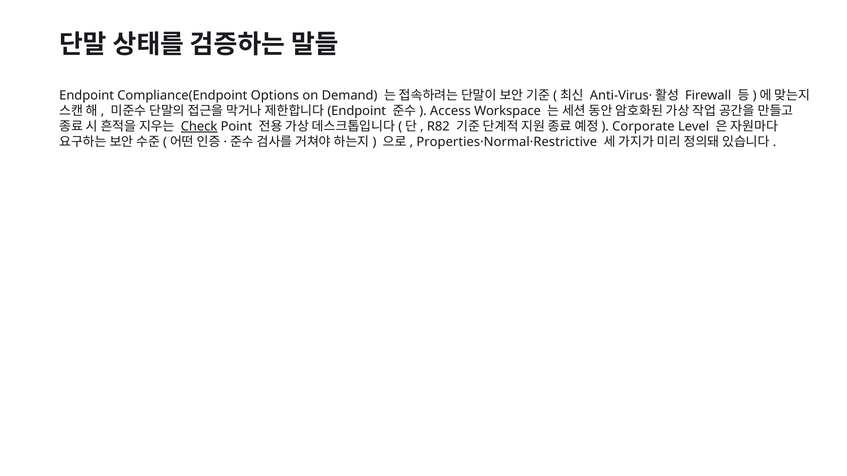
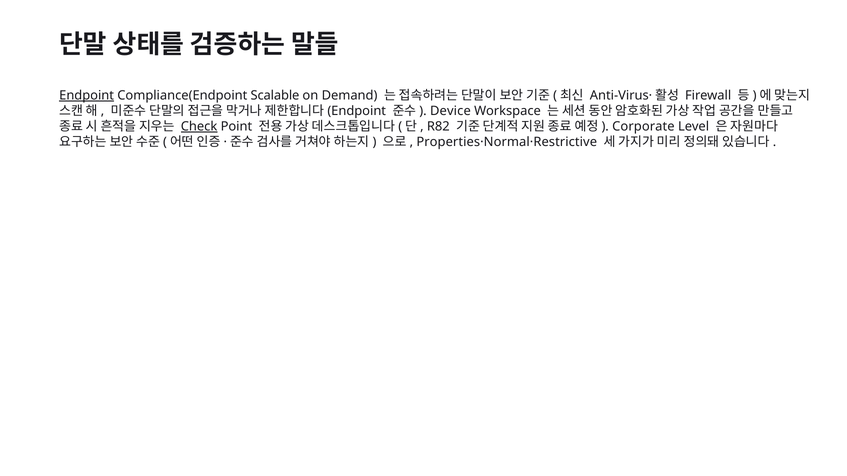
Endpoint at (87, 95) underline: none -> present
Options: Options -> Scalable
Access: Access -> Device
